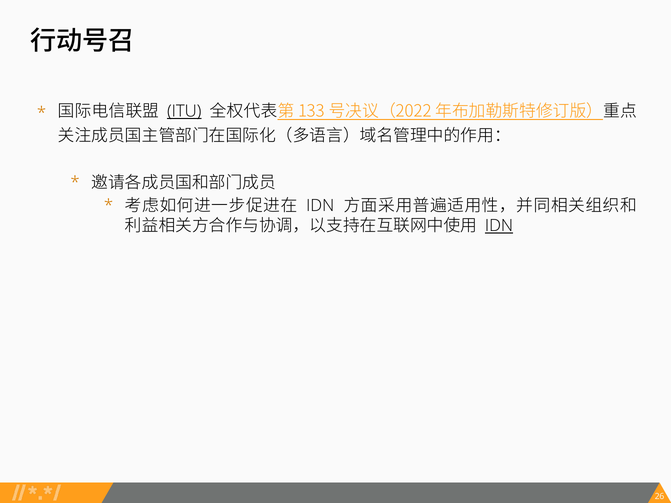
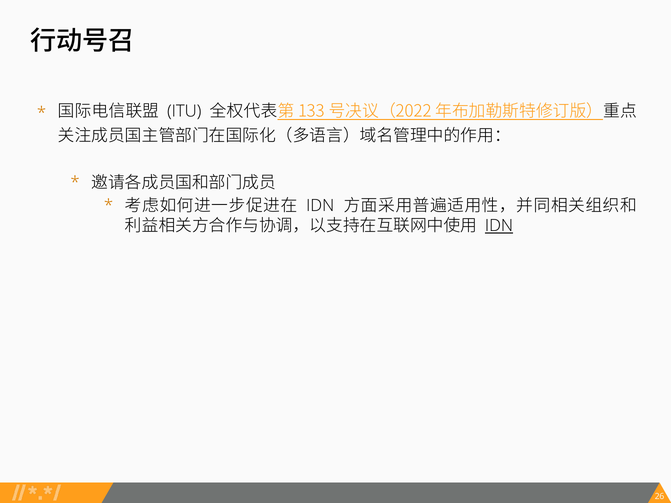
ITU underline: present -> none
